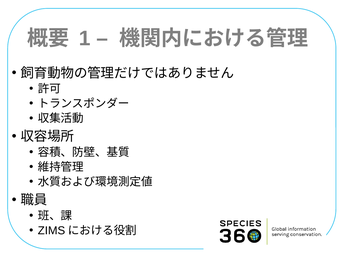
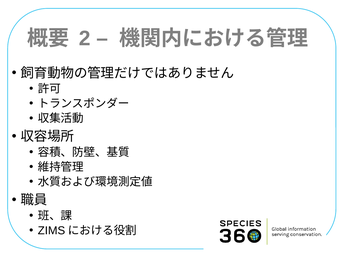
1: 1 -> 2
